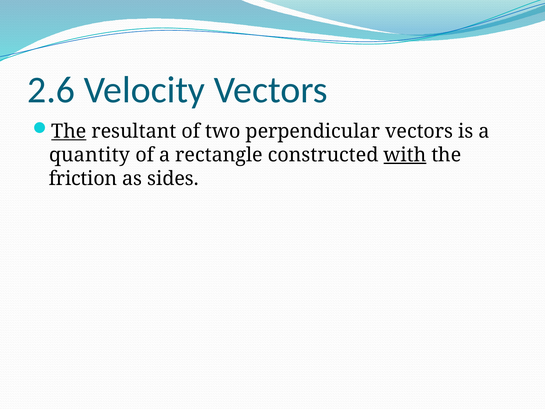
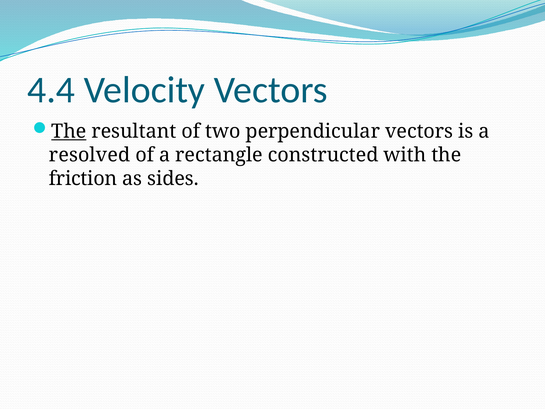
2.6: 2.6 -> 4.4
quantity: quantity -> resolved
with underline: present -> none
